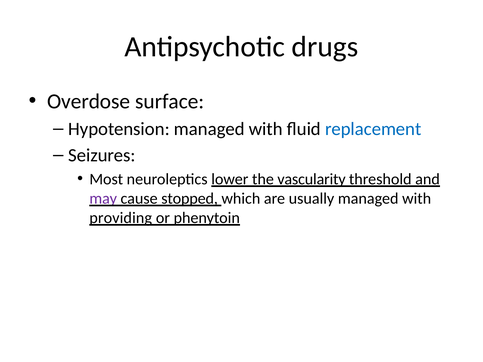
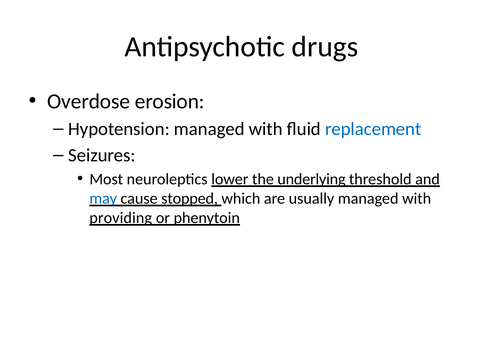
surface: surface -> erosion
vascularity: vascularity -> underlying
may colour: purple -> blue
